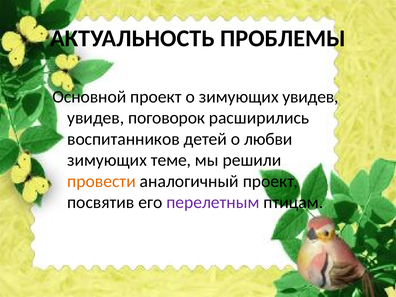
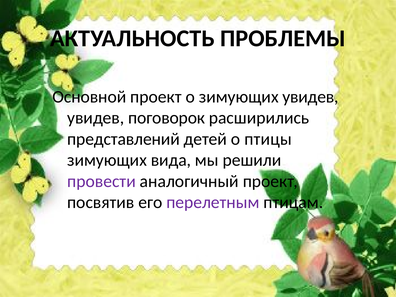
воспитанников: воспитанников -> представлений
любви: любви -> птицы
теме: теме -> вида
провести colour: orange -> purple
